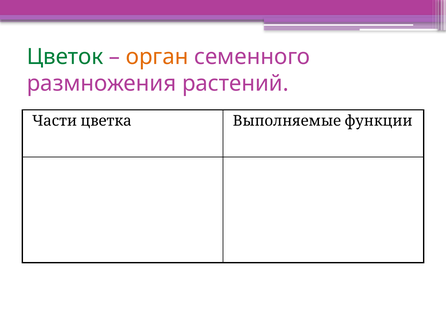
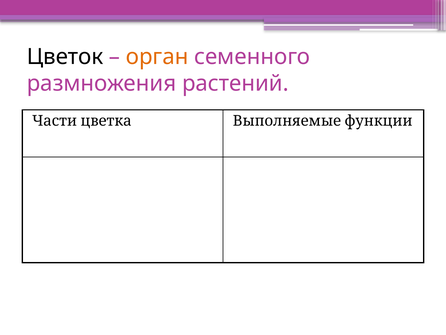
Цветок colour: green -> black
